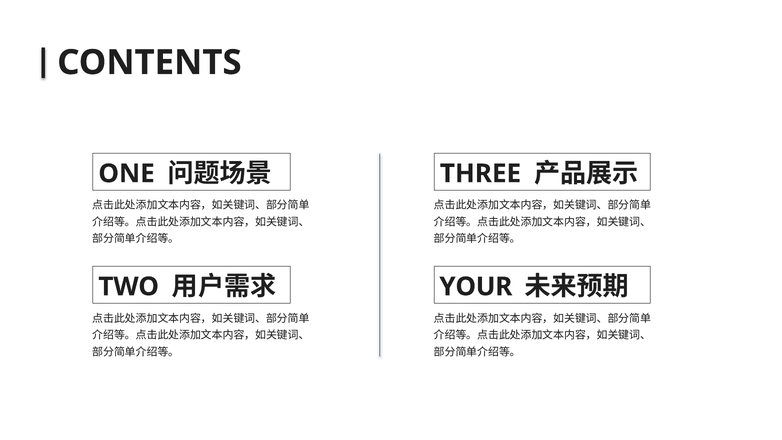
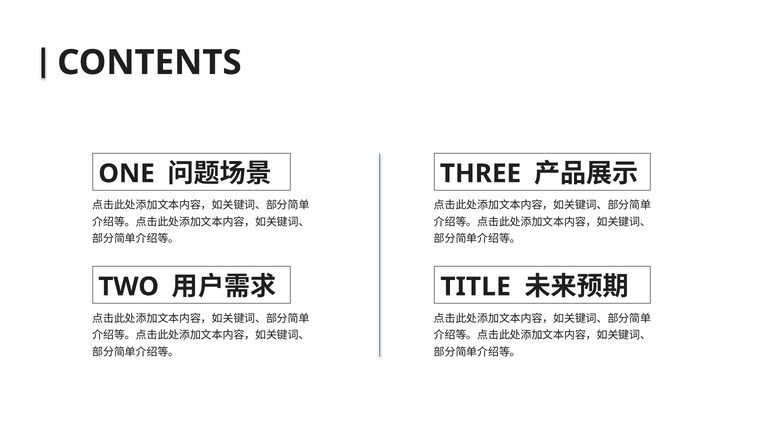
YOUR: YOUR -> TITLE
